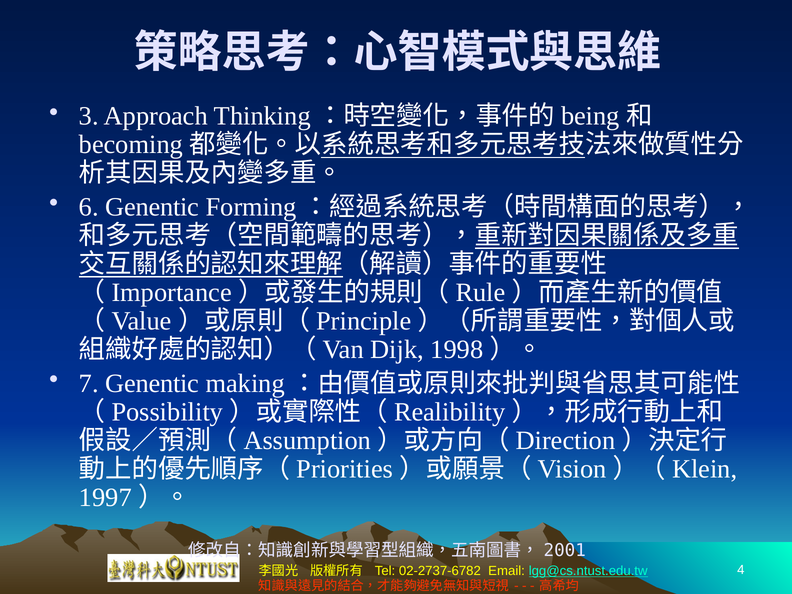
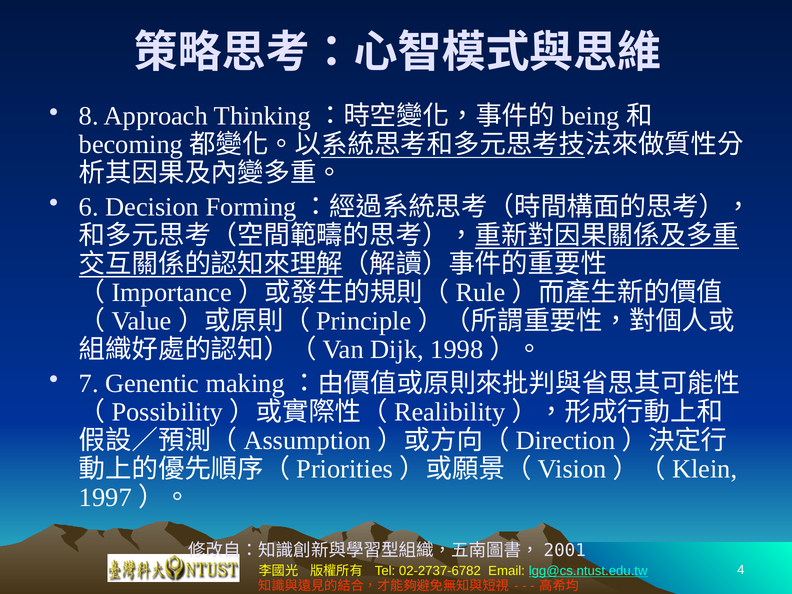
3: 3 -> 8
6 Genentic: Genentic -> Decision
